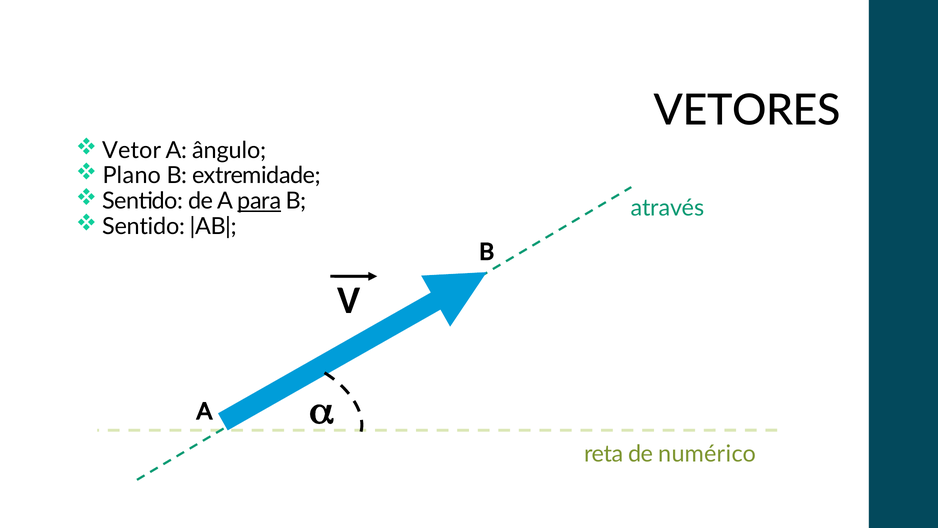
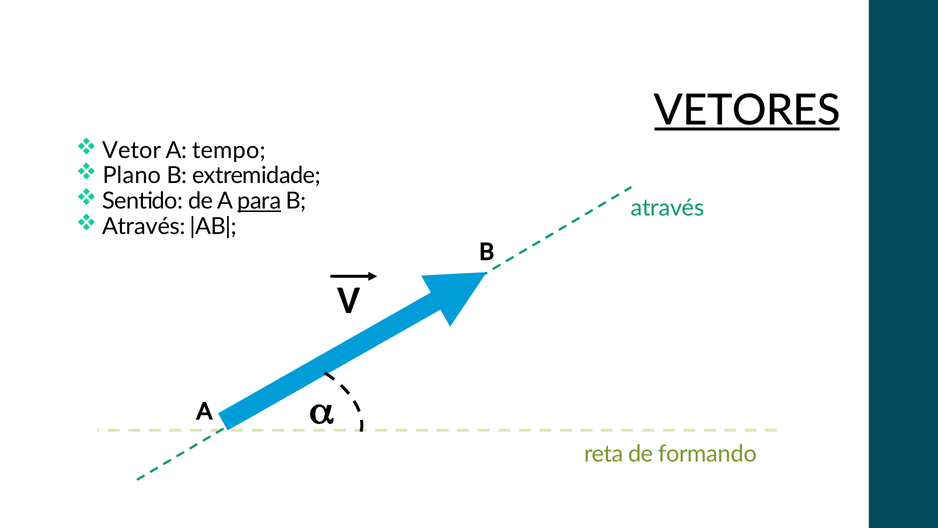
VETORES underline: none -> present
ângulo: ângulo -> tempo
Sentido at (144, 226): Sentido -> Através
numérico: numérico -> formando
